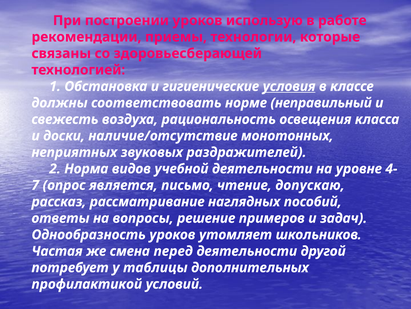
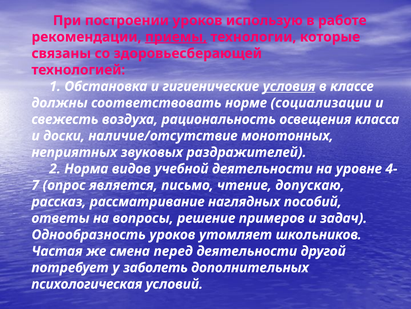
приемы underline: none -> present
неправильный: неправильный -> социализации
таблицы: таблицы -> заболеть
профилактикой: профилактикой -> психологическая
